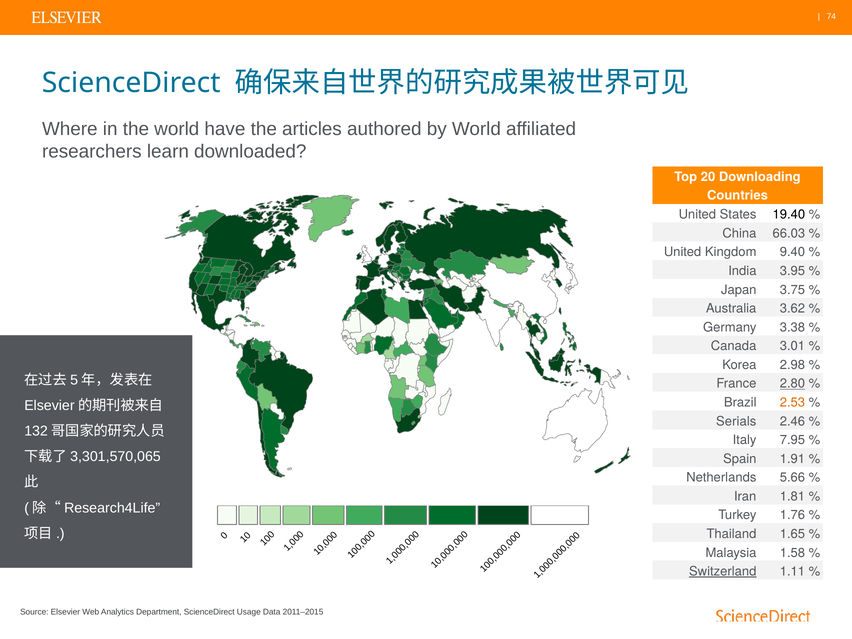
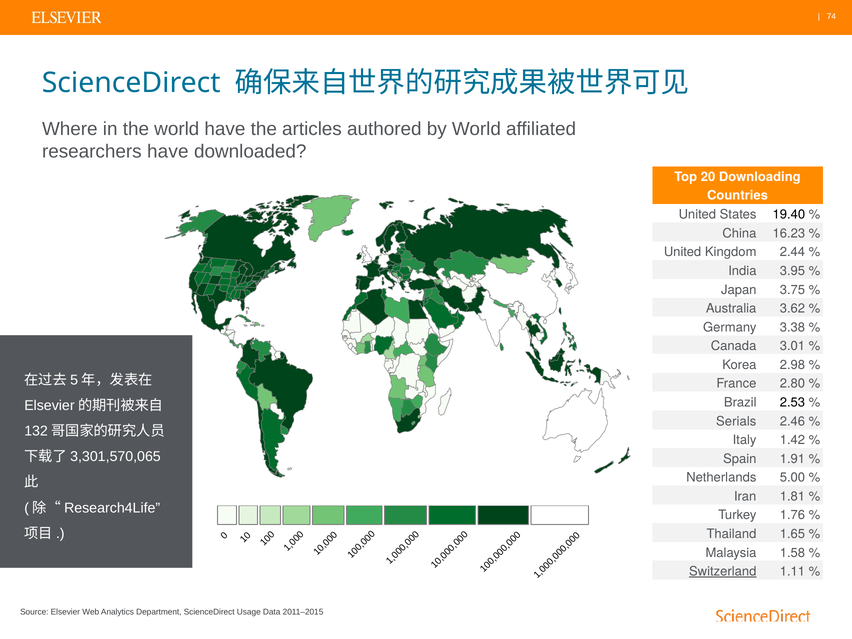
researchers learn: learn -> have
66.03: 66.03 -> 16.23
9.40: 9.40 -> 2.44
2.80 underline: present -> none
2.53 colour: orange -> black
7.95: 7.95 -> 1.42
5.66: 5.66 -> 5.00
